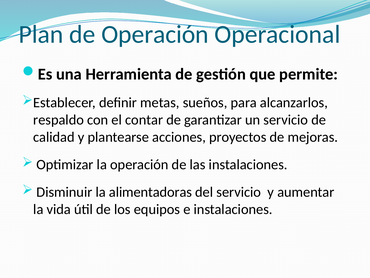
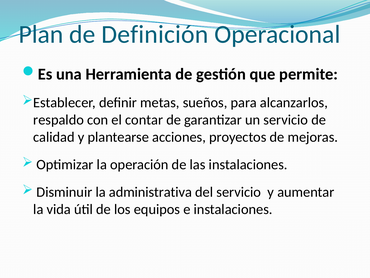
de Operación: Operación -> Definición
alimentadoras: alimentadoras -> administrativa
